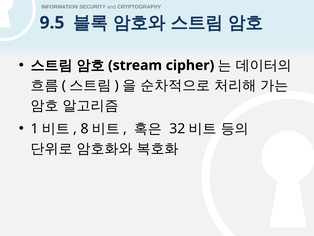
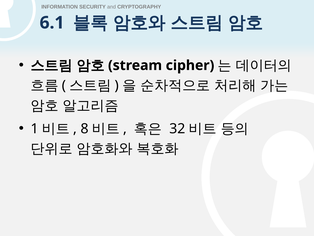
9.5: 9.5 -> 6.1
